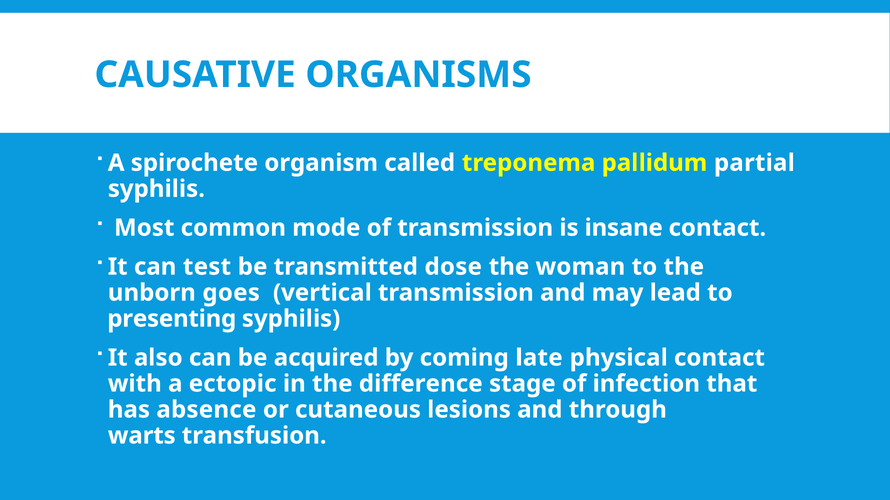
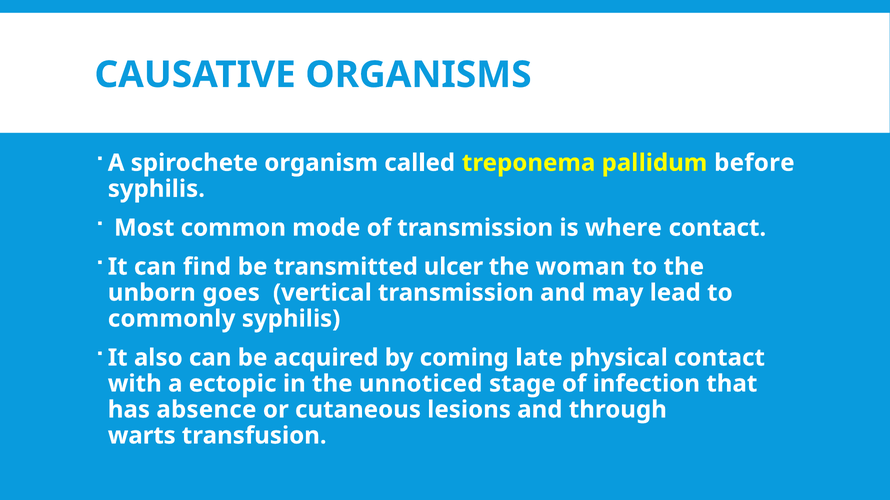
partial: partial -> before
insane: insane -> where
test: test -> find
dose: dose -> ulcer
presenting: presenting -> commonly
difference: difference -> unnoticed
